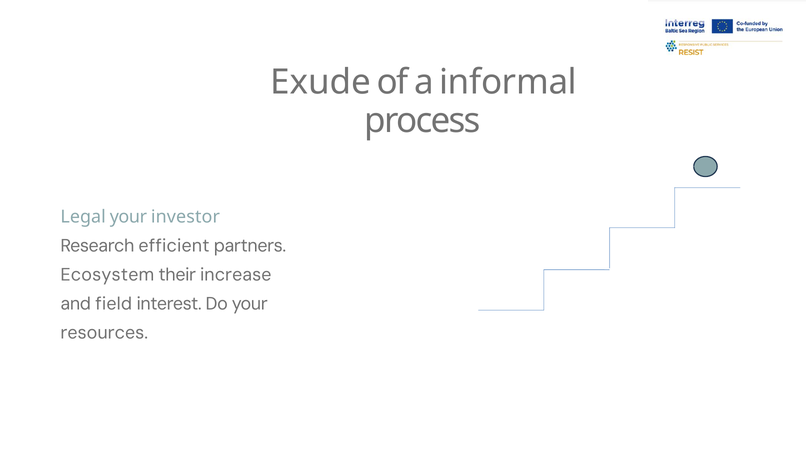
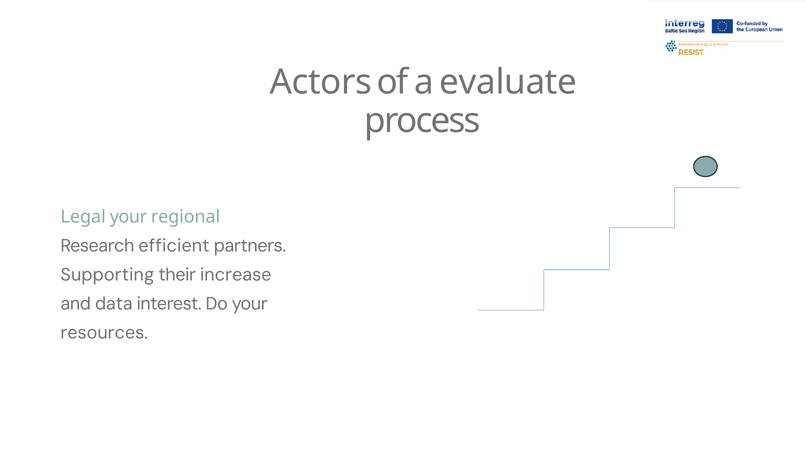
Exude: Exude -> Actors
informal: informal -> evaluate
investor: investor -> regional
Ecosystem: Ecosystem -> Supporting
field: field -> data
